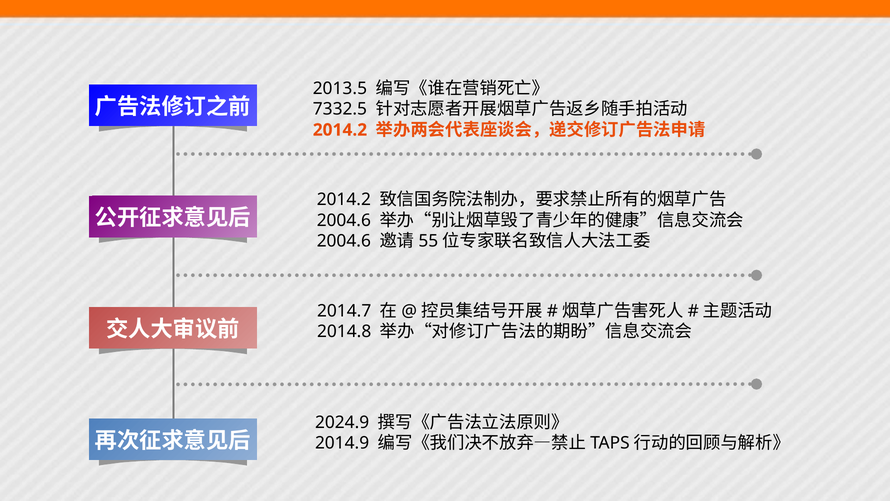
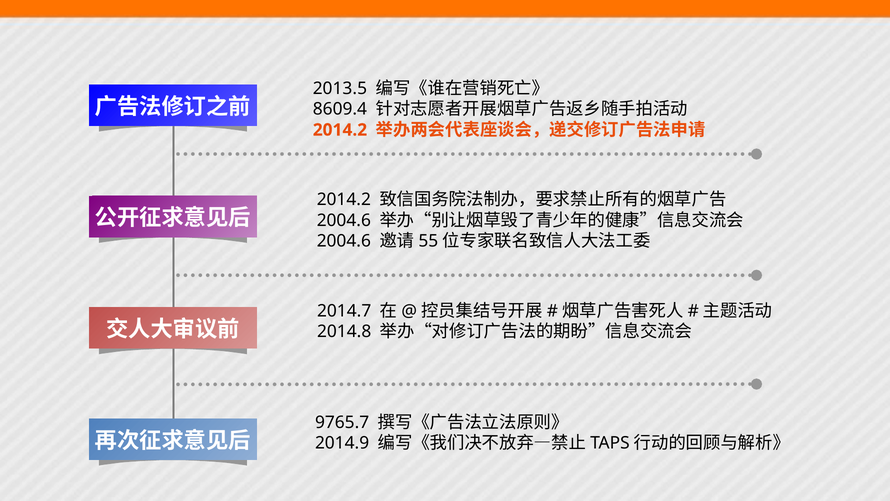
7332.5: 7332.5 -> 8609.4
2024.9: 2024.9 -> 9765.7
